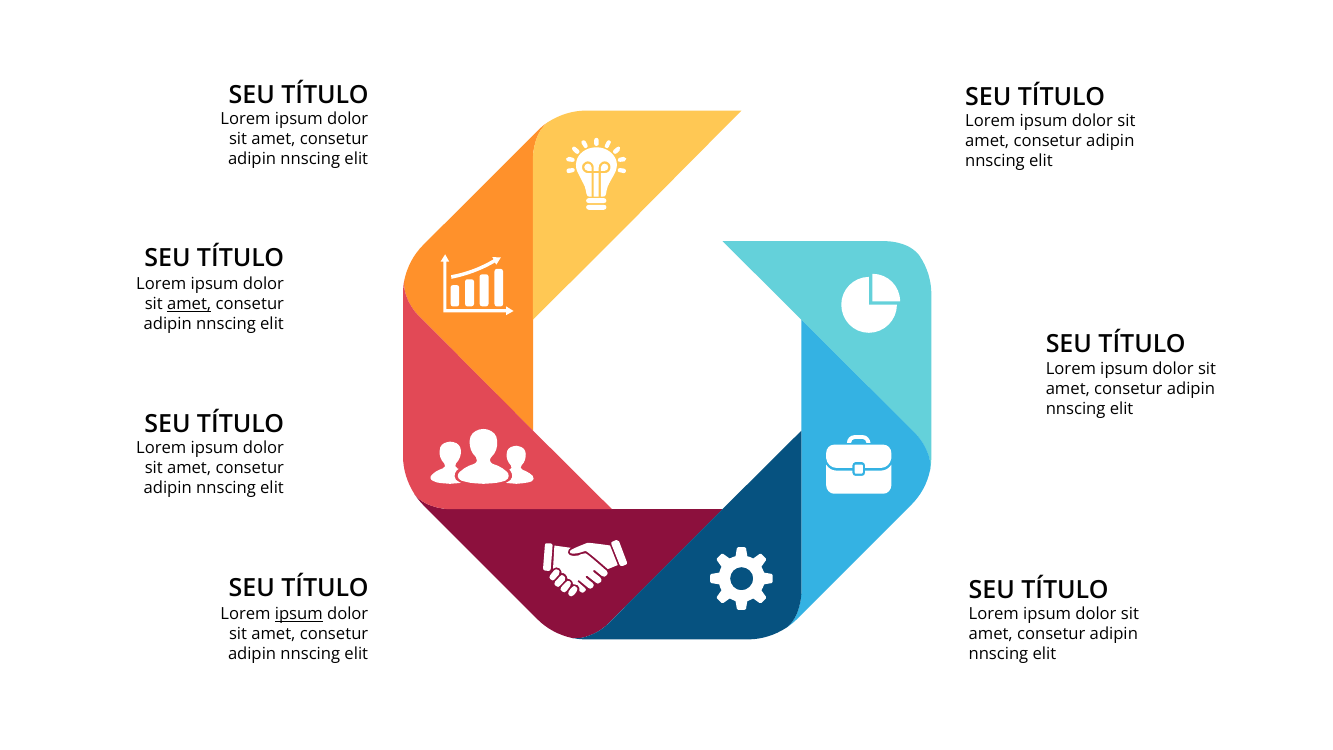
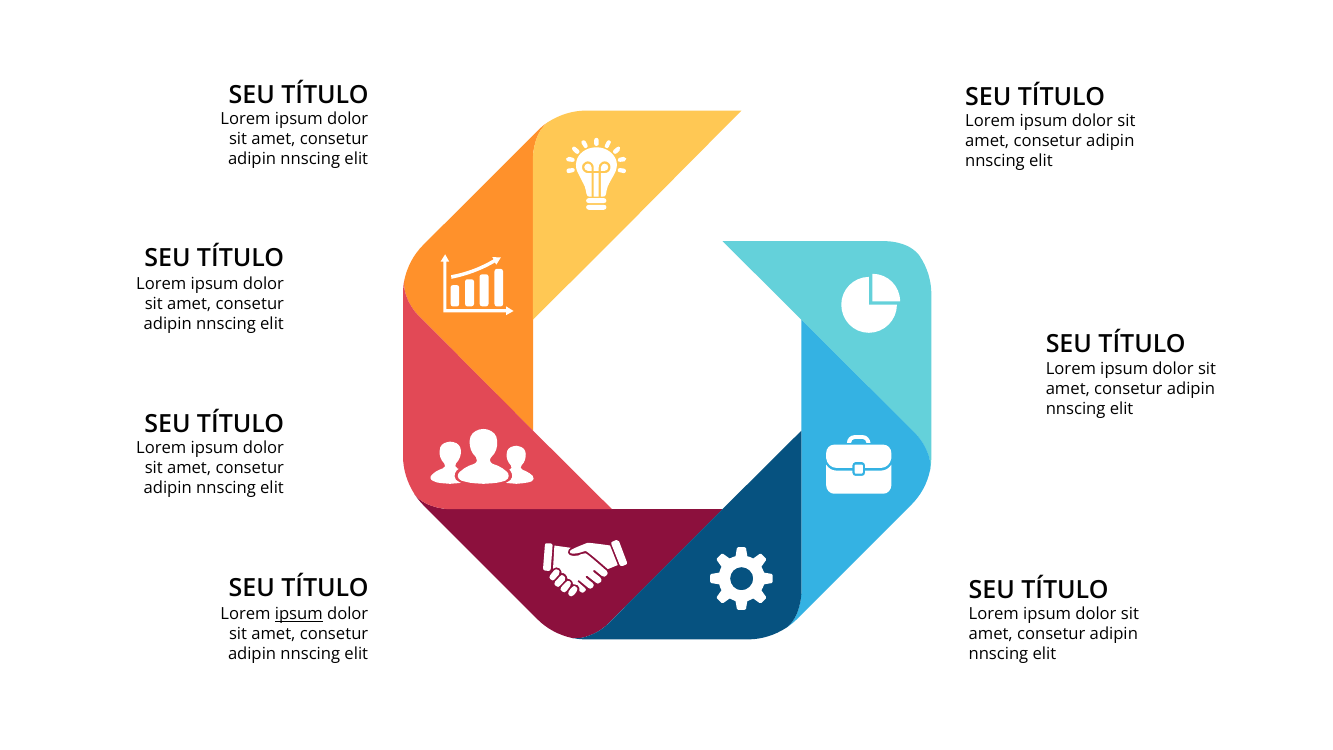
amet at (189, 304) underline: present -> none
